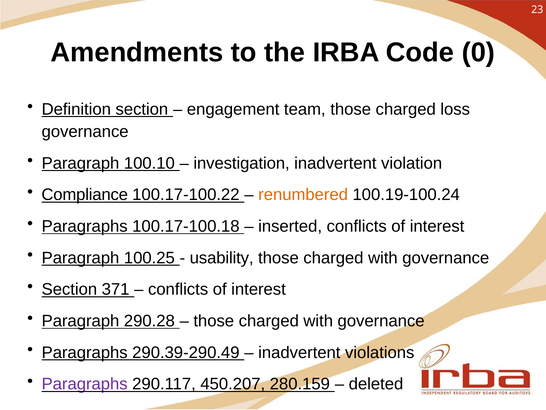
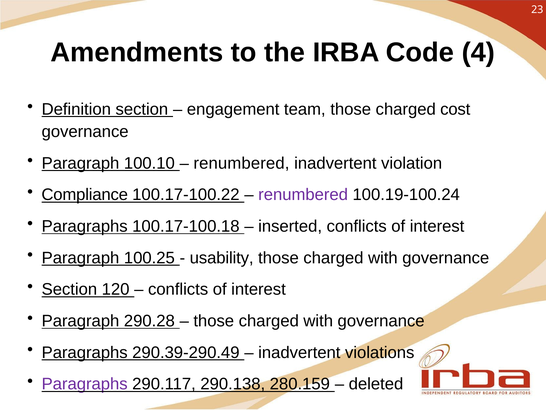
0: 0 -> 4
loss: loss -> cost
investigation at (242, 163): investigation -> renumbered
renumbered at (303, 195) colour: orange -> purple
371: 371 -> 120
450.207: 450.207 -> 290.138
